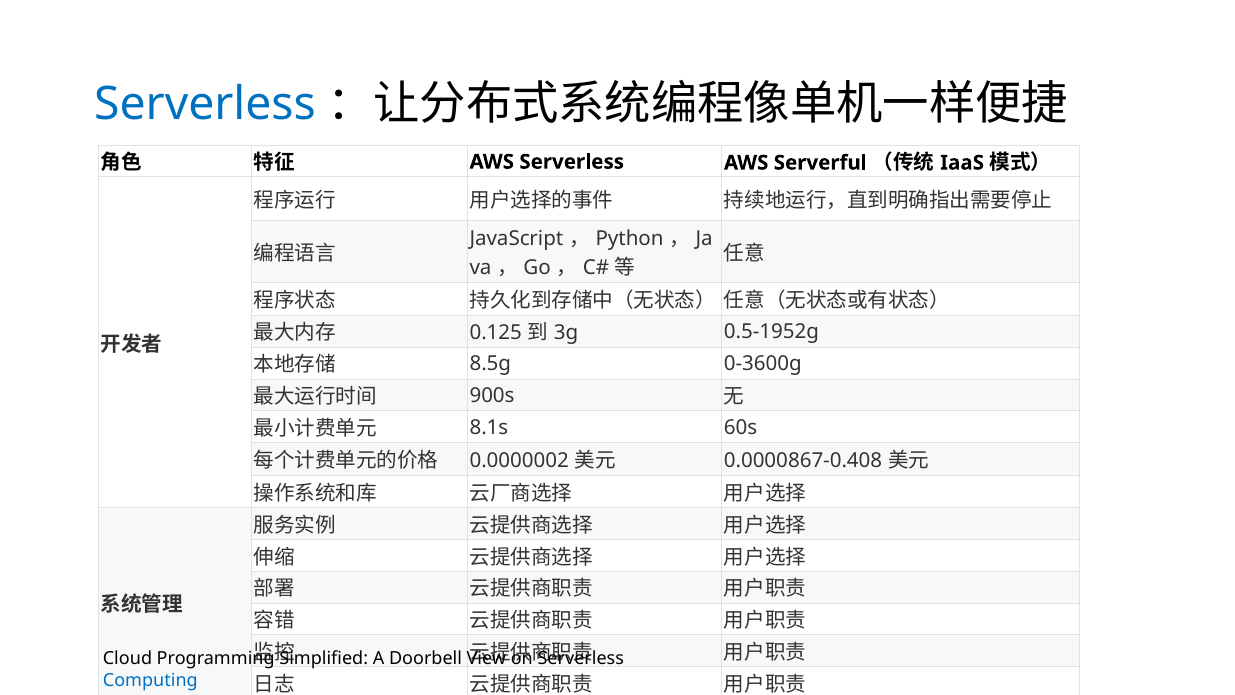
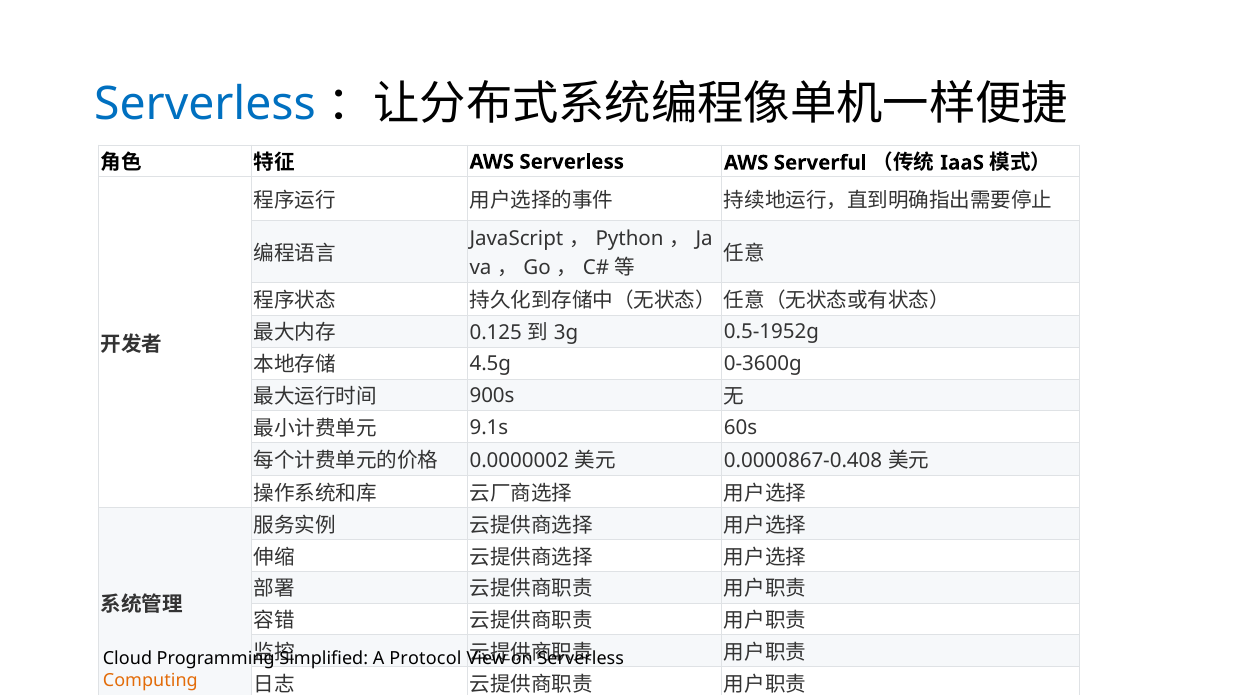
8.5g: 8.5g -> 4.5g
8.1s: 8.1s -> 9.1s
Doorbell: Doorbell -> Protocol
Computing colour: blue -> orange
